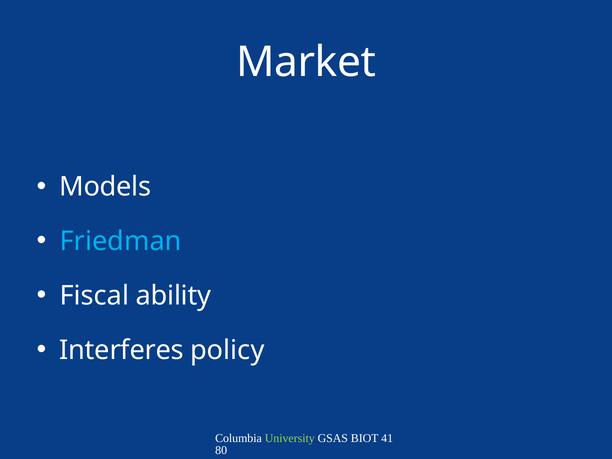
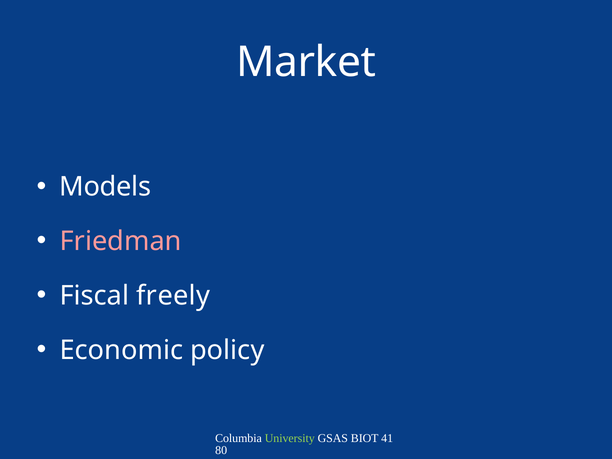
Friedman colour: light blue -> pink
ability: ability -> freely
Interferes: Interferes -> Economic
